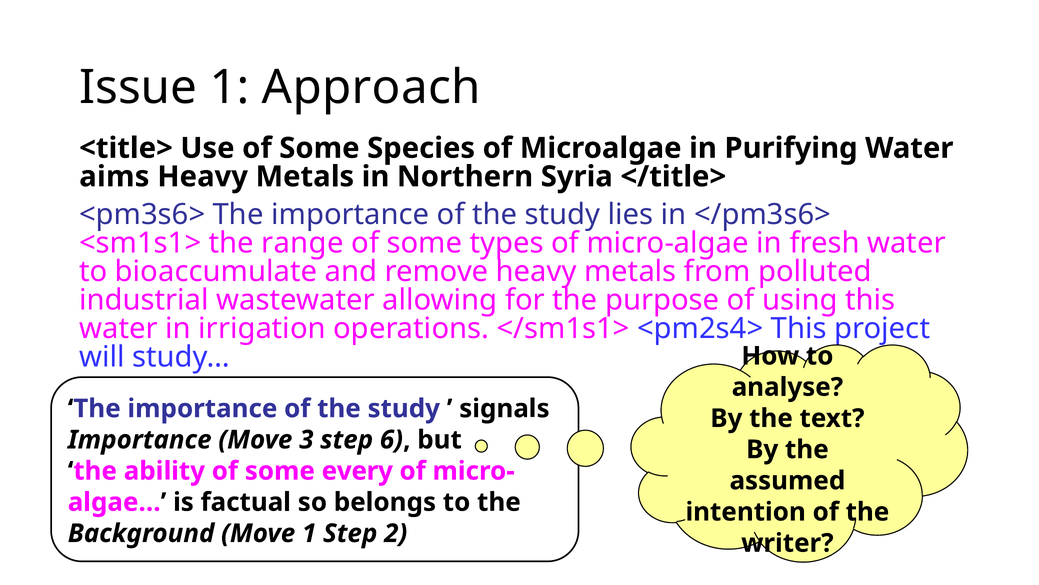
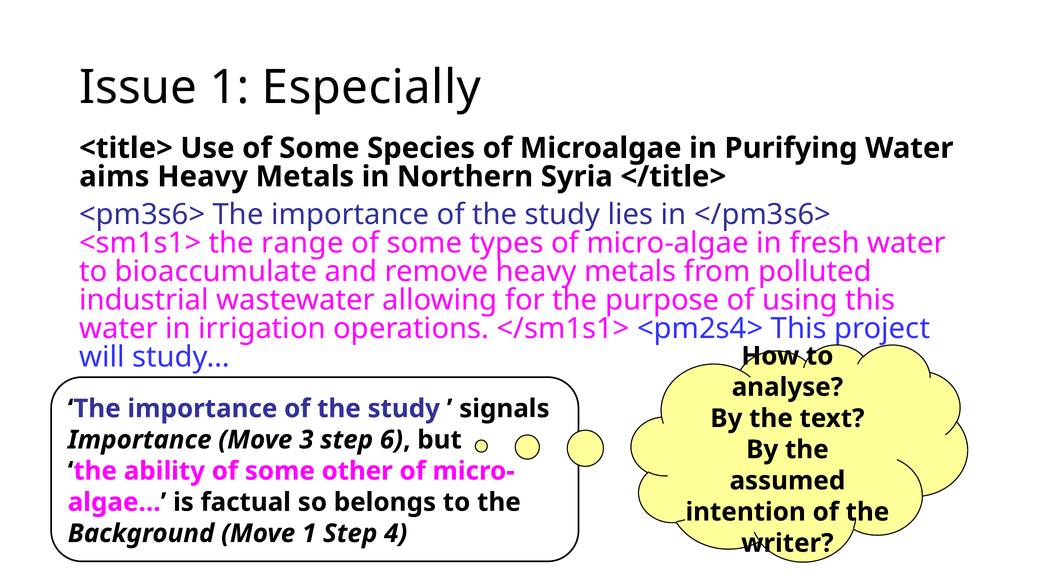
Approach: Approach -> Especially
every: every -> other
2: 2 -> 4
